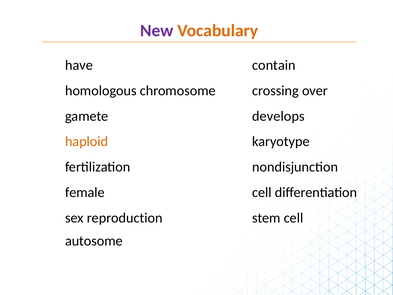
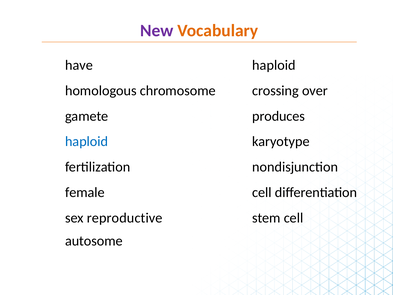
contain at (274, 65): contain -> haploid
develops: develops -> produces
haploid at (87, 141) colour: orange -> blue
reproduction: reproduction -> reproductive
